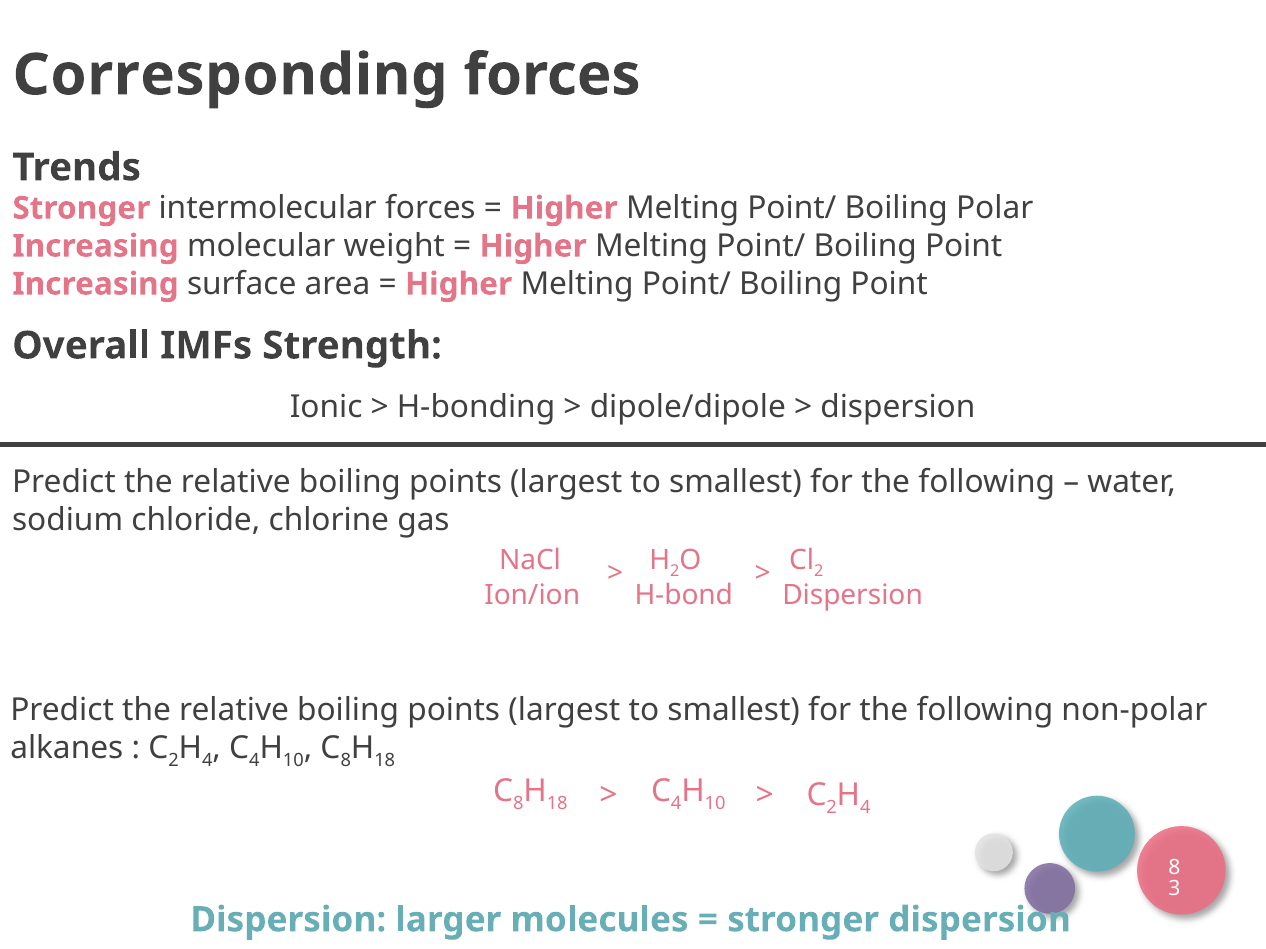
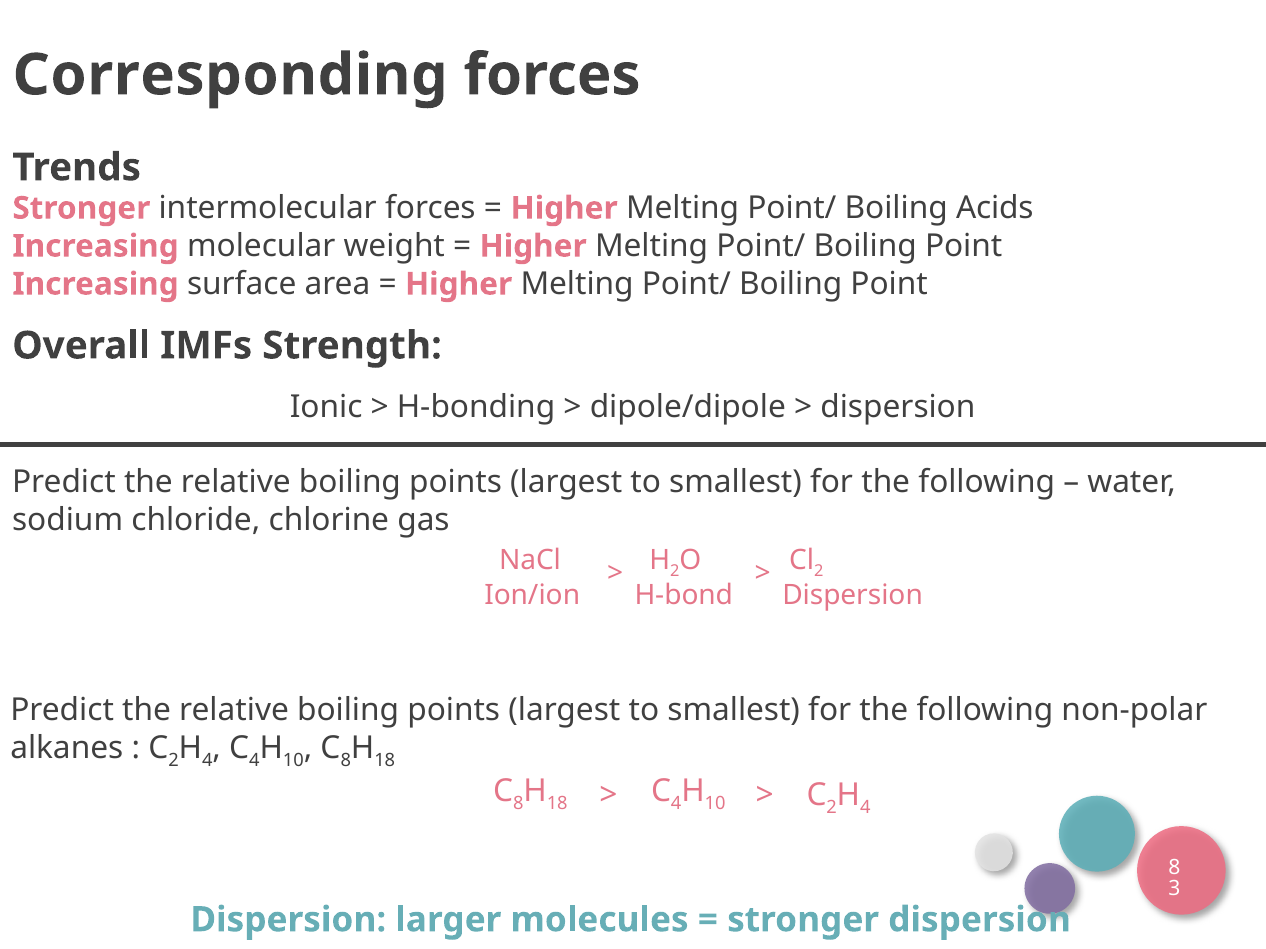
Polar: Polar -> Acids
